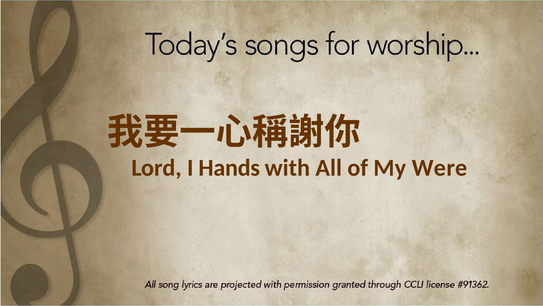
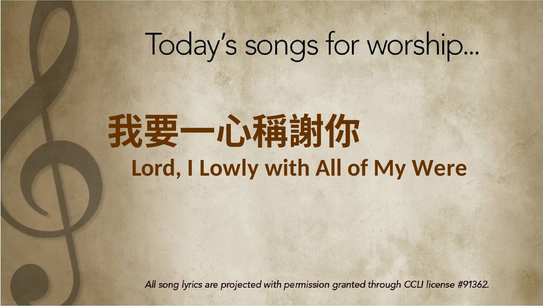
Hands: Hands -> Lowly
